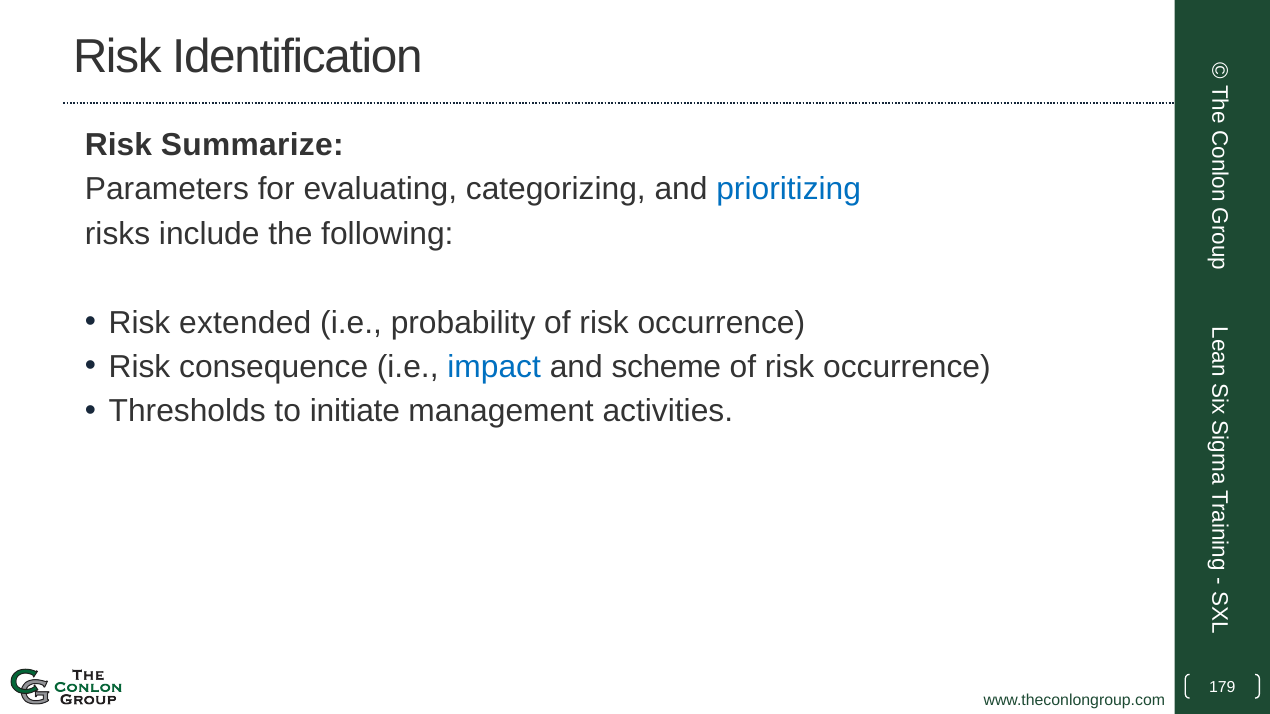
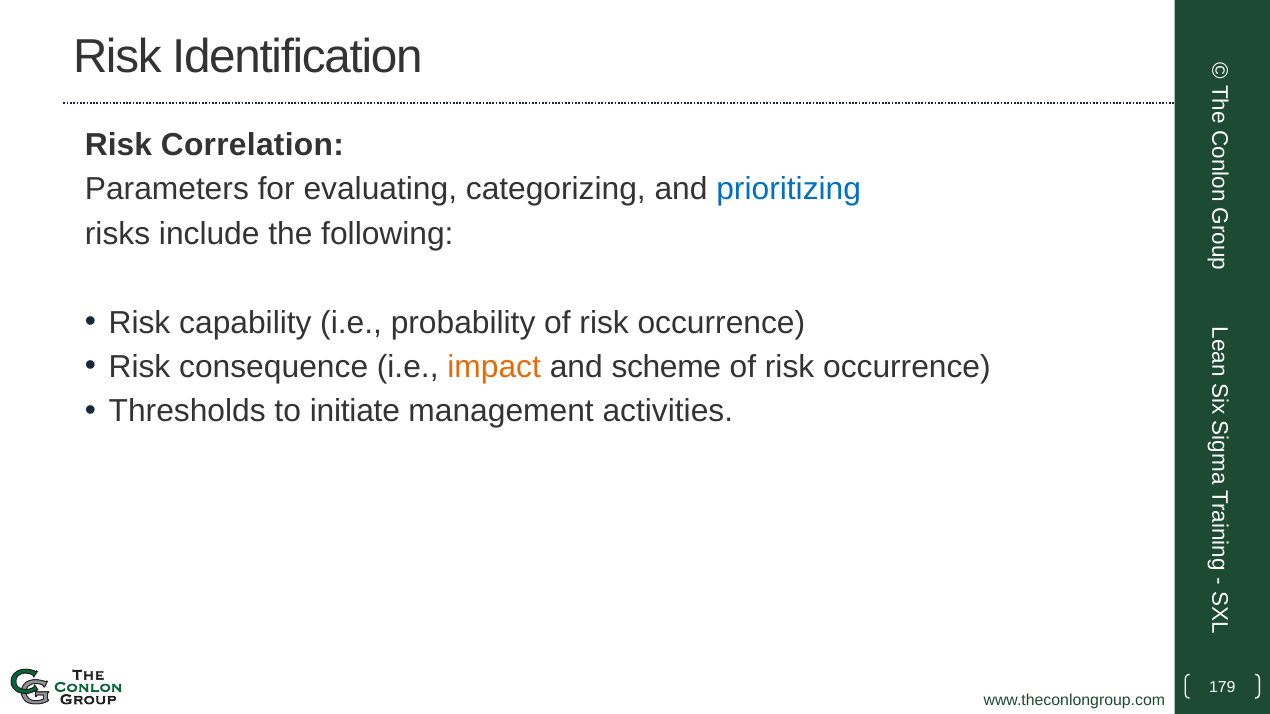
Summarize: Summarize -> Correlation
extended: extended -> capability
impact colour: blue -> orange
